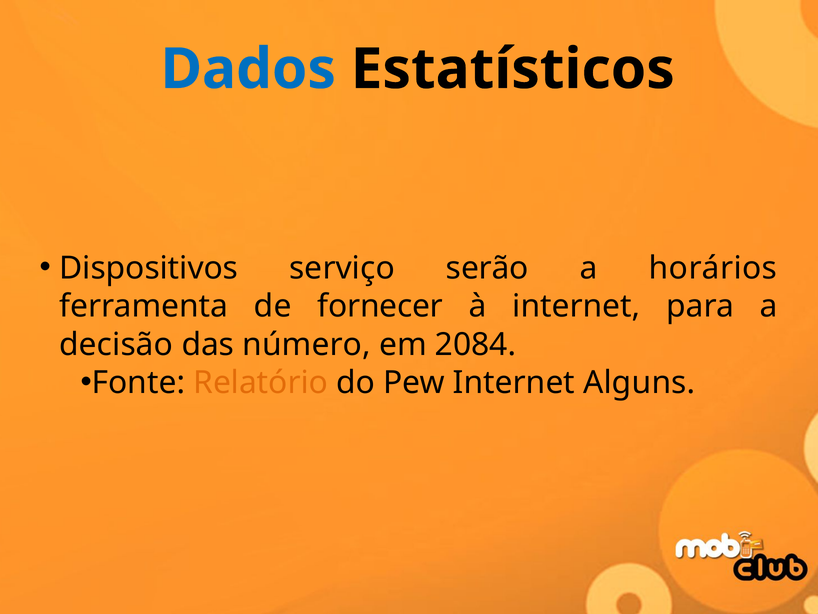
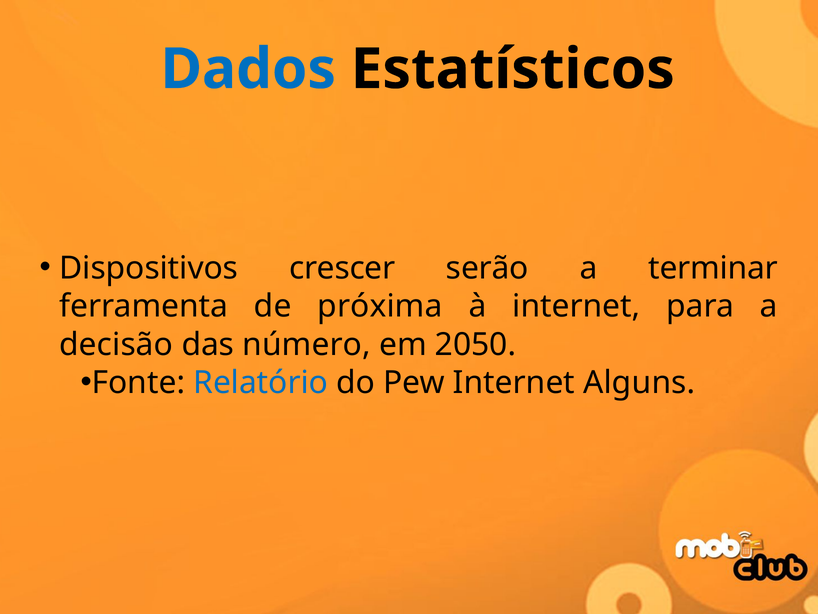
serviço: serviço -> crescer
horários: horários -> terminar
fornecer: fornecer -> próxima
2084: 2084 -> 2050
Relatório colour: orange -> blue
